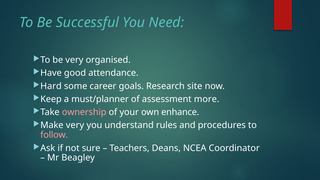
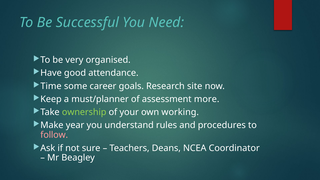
Hard: Hard -> Time
ownership colour: pink -> light green
enhance: enhance -> working
Make very: very -> year
